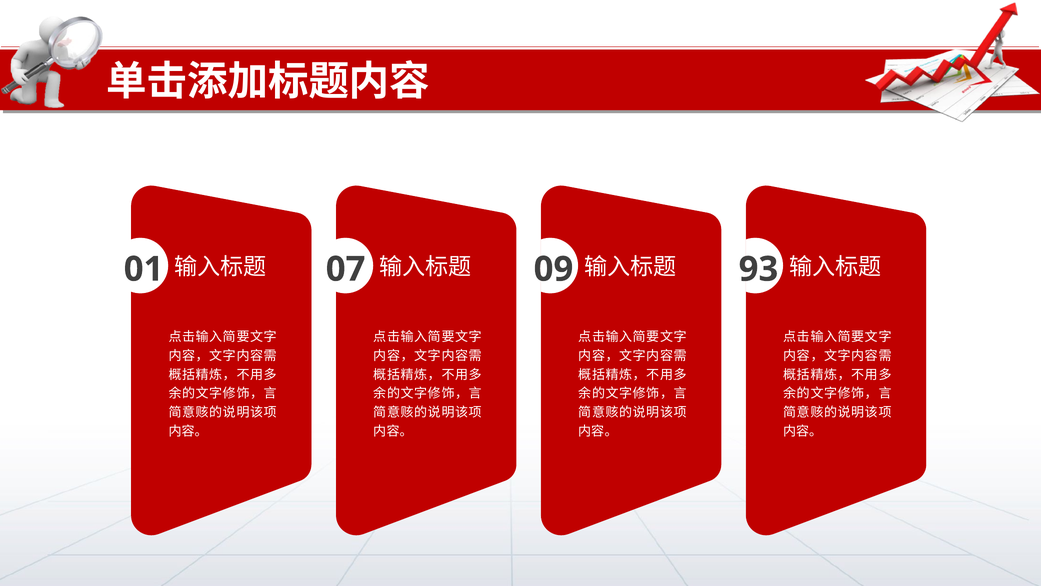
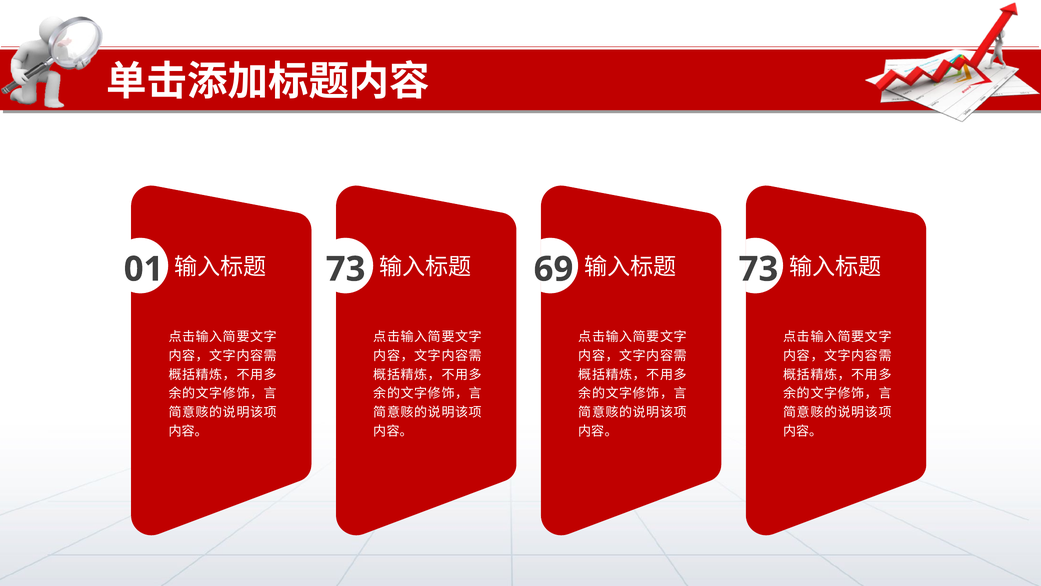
07 at (346, 269): 07 -> 73
09: 09 -> 69
93 at (758, 269): 93 -> 73
